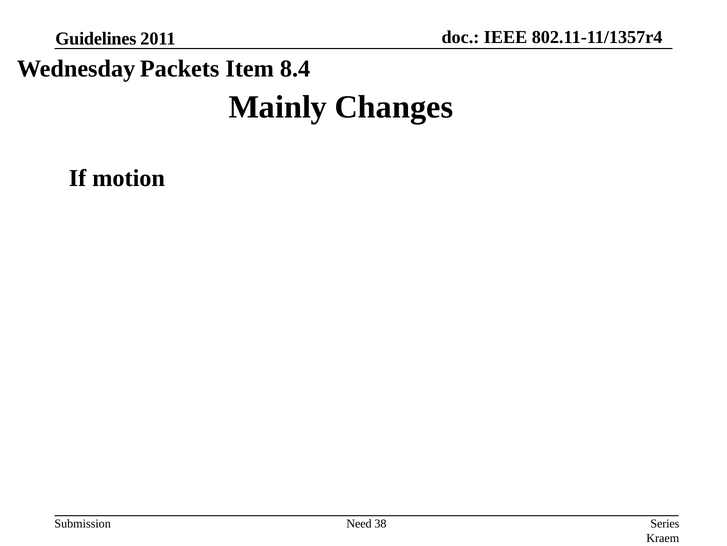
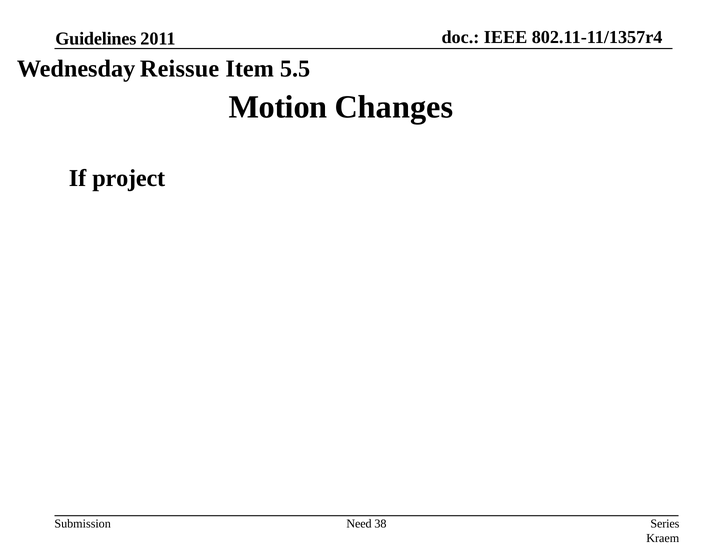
Packets: Packets -> Reissue
8.4: 8.4 -> 5.5
Mainly: Mainly -> Motion
motion: motion -> project
